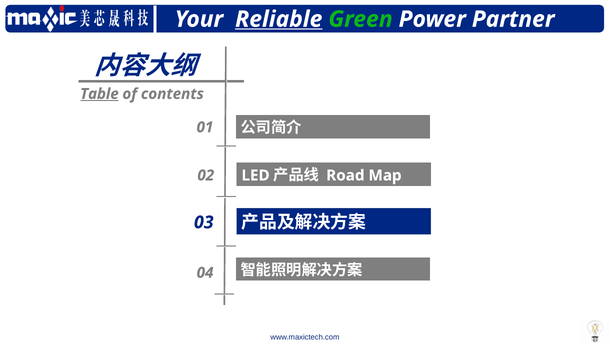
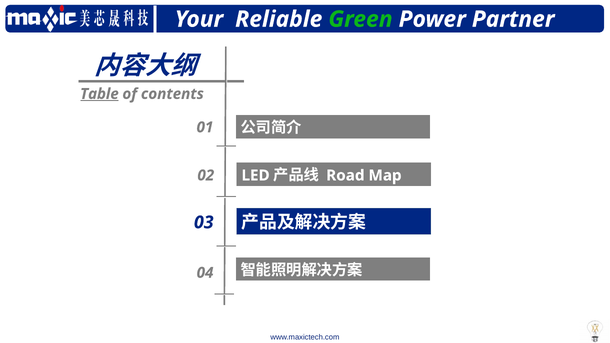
Reliable underline: present -> none
